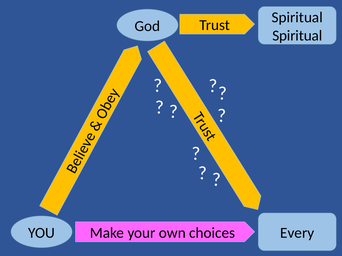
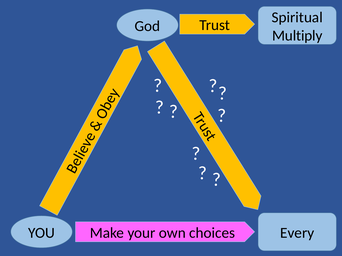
Spiritual at (297, 36): Spiritual -> Multiply
